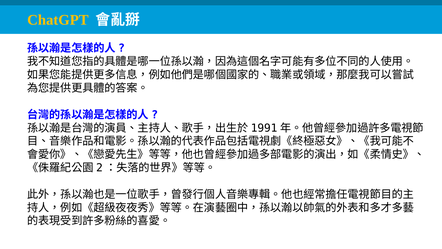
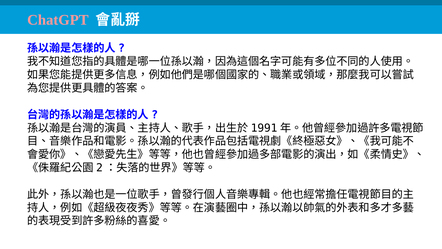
ChatGPT colour: yellow -> pink
